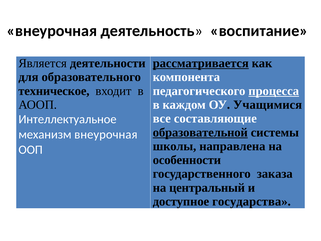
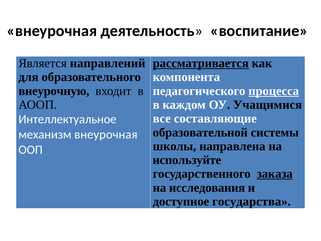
деятельности: деятельности -> направлений
техническое: техническое -> внеурочную
образовательной underline: present -> none
особенности: особенности -> используйте
заказа underline: none -> present
центральный: центральный -> исследования
